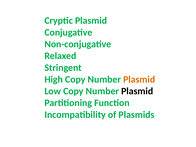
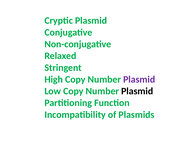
Plasmid at (139, 79) colour: orange -> purple
